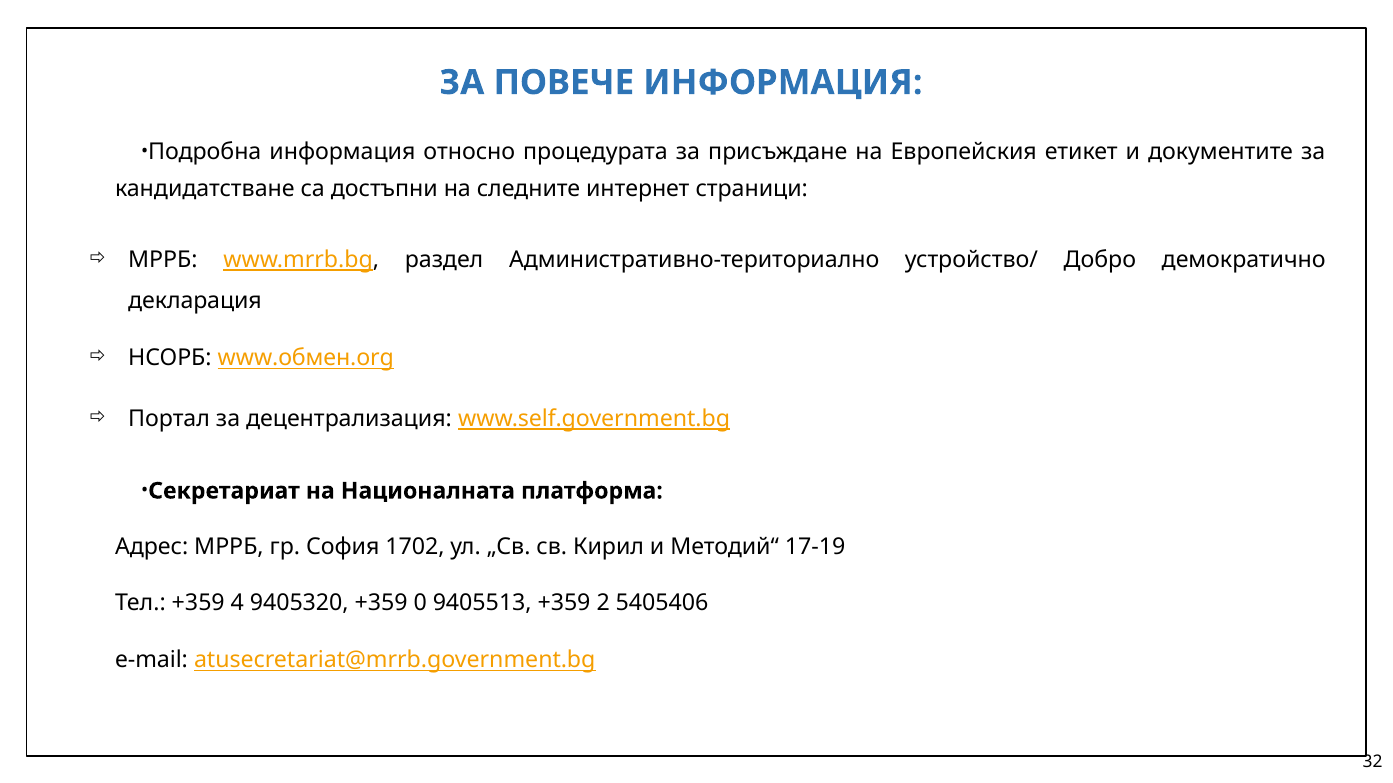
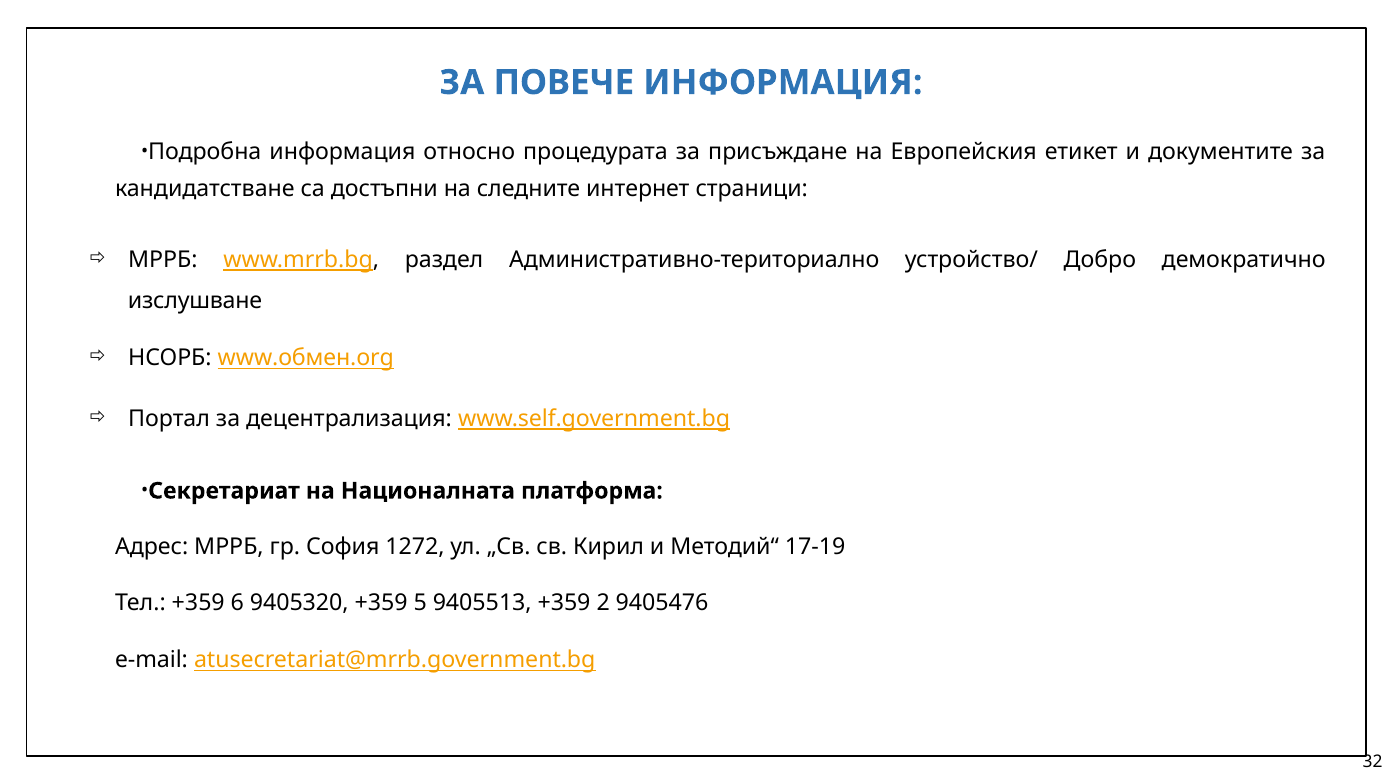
декларация: декларация -> изслушване
1702: 1702 -> 1272
4: 4 -> 6
0: 0 -> 5
5405406: 5405406 -> 9405476
